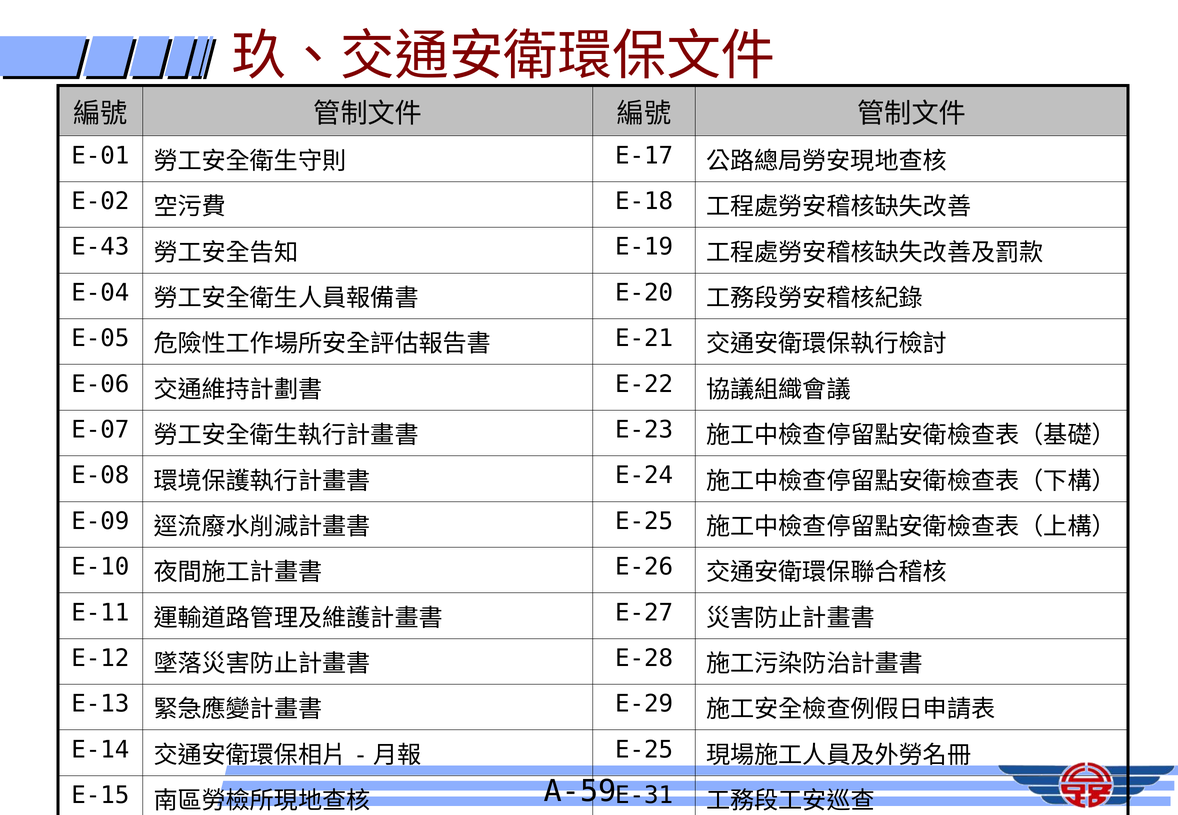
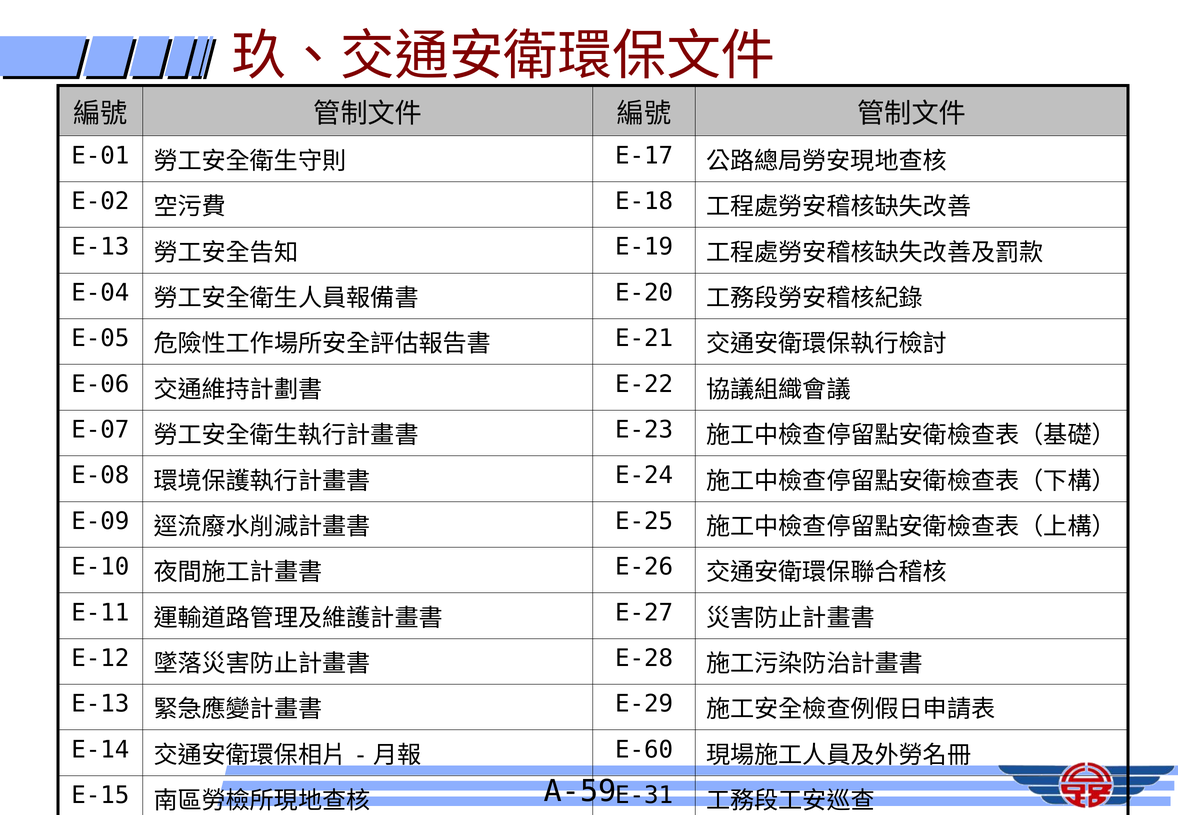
E-43 at (100, 247): E-43 -> E-13
E-25 at (644, 750): E-25 -> E-60
